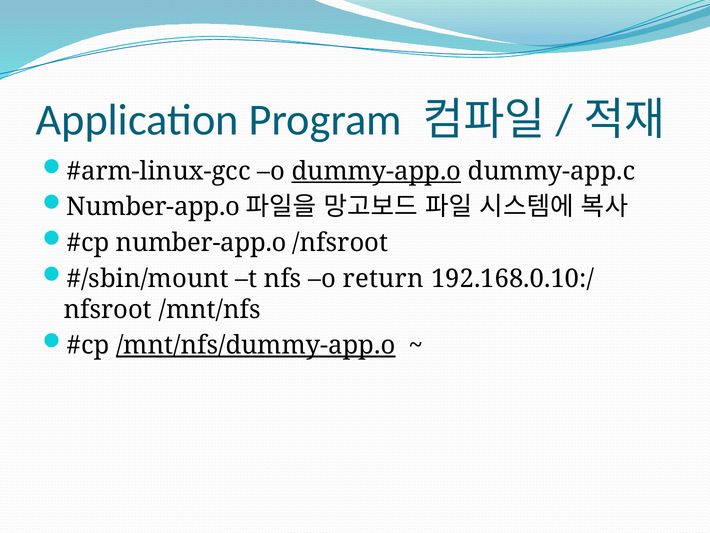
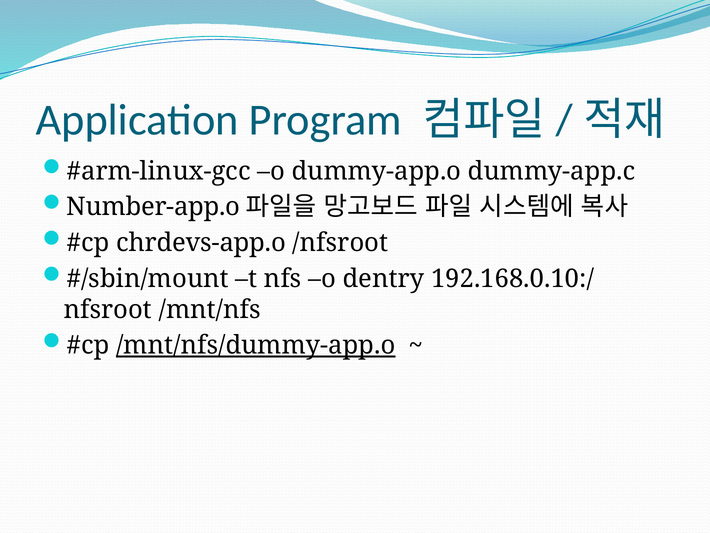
dummy-app.o underline: present -> none
number-app.o at (201, 243): number-app.o -> chrdevs-app.o
return: return -> dentry
